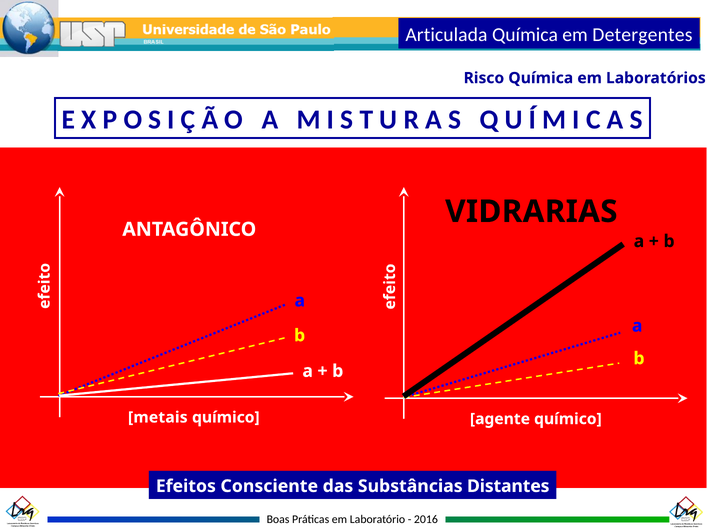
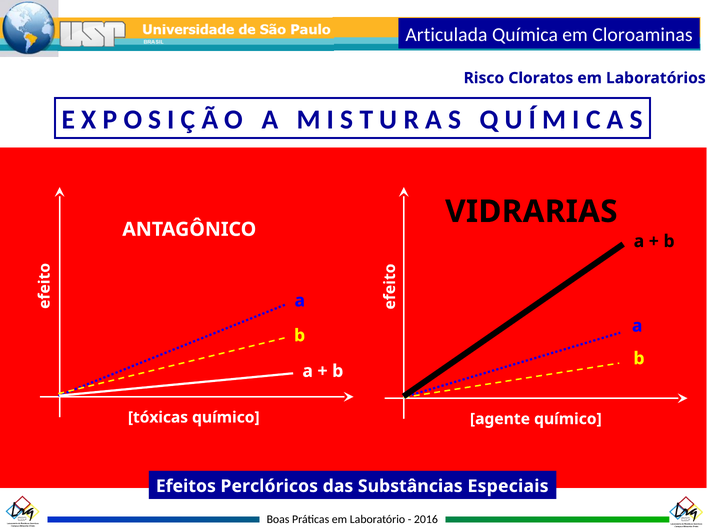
Detergentes: Detergentes -> Cloroaminas
Risco Química: Química -> Cloratos
metais: metais -> tóxicas
Consciente: Consciente -> Perclóricos
Distantes: Distantes -> Especiais
